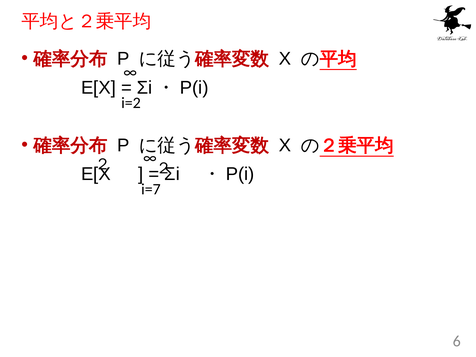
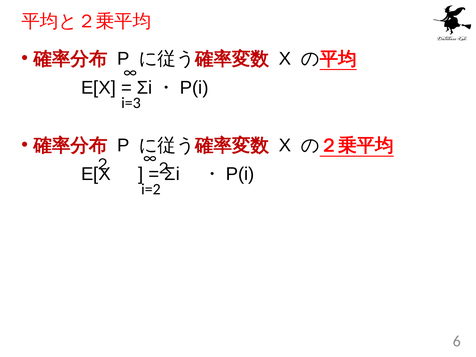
i=2: i=2 -> i=3
i=7: i=7 -> i=2
